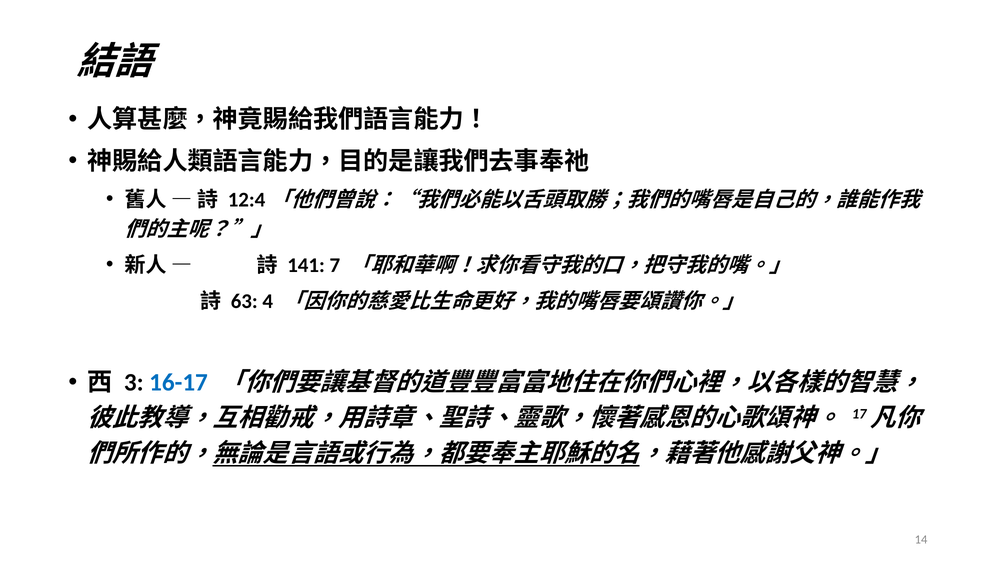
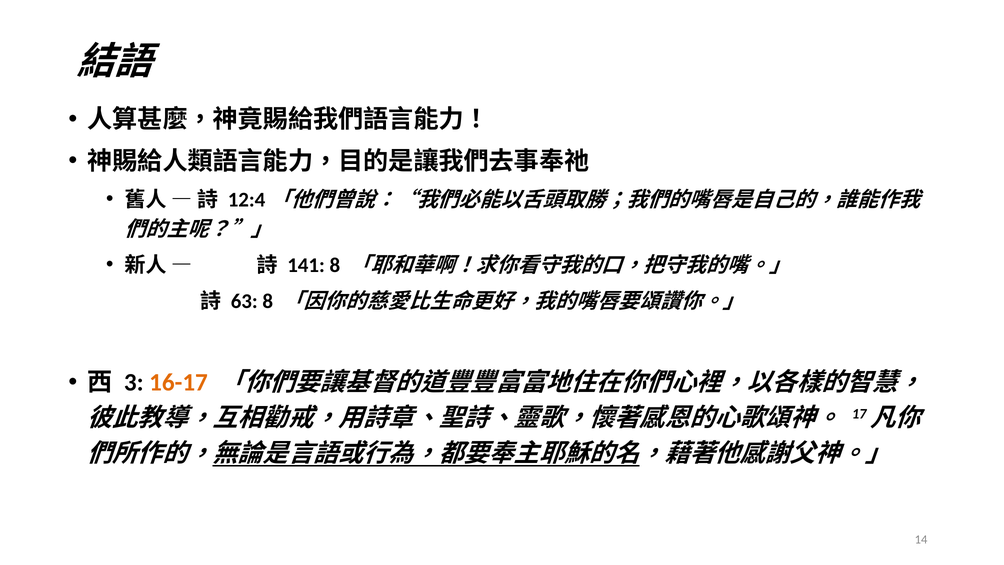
141 7: 7 -> 8
63 4: 4 -> 8
16-17 colour: blue -> orange
